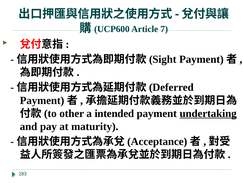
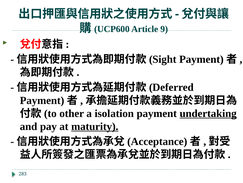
7: 7 -> 9
intended: intended -> isolation
maturity underline: none -> present
